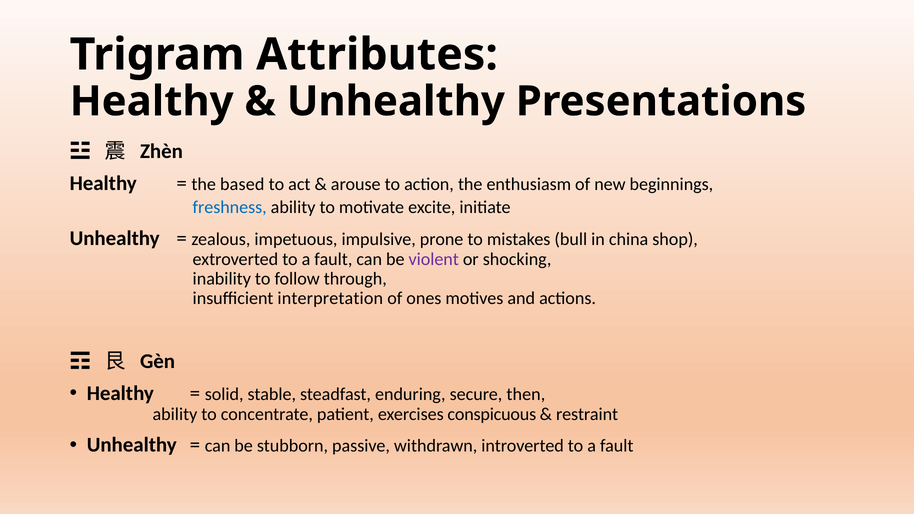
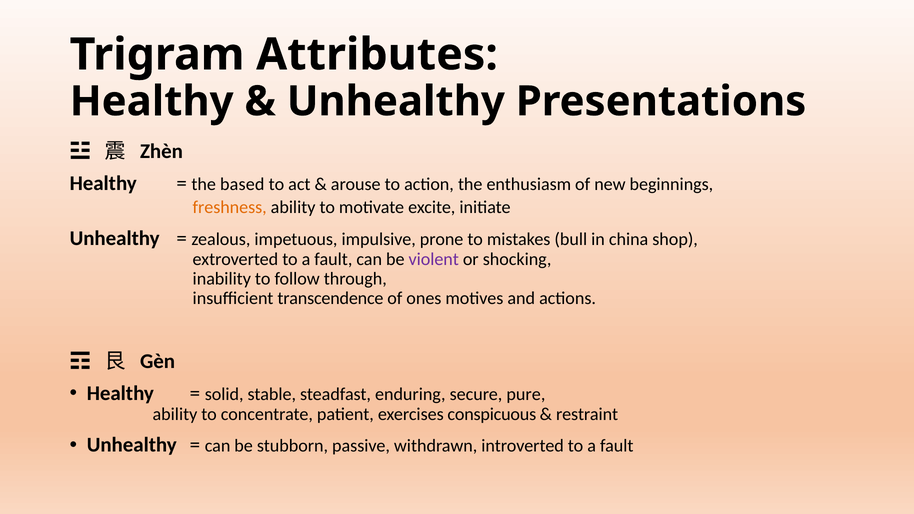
freshness colour: blue -> orange
interpretation: interpretation -> transcendence
then: then -> pure
